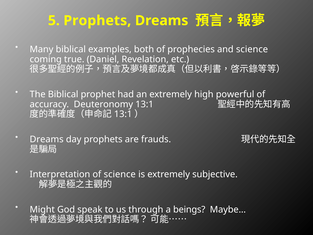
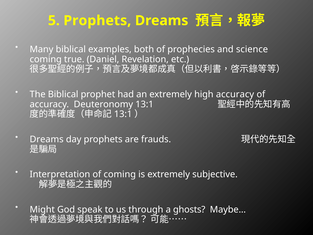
high powerful: powerful -> accuracy
of science: science -> coming
beings: beings -> ghosts
